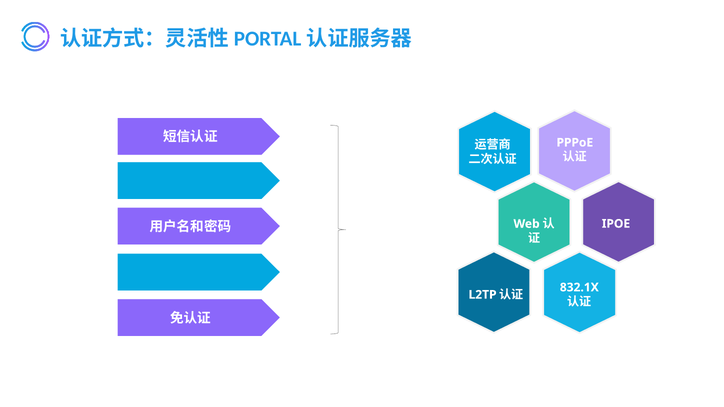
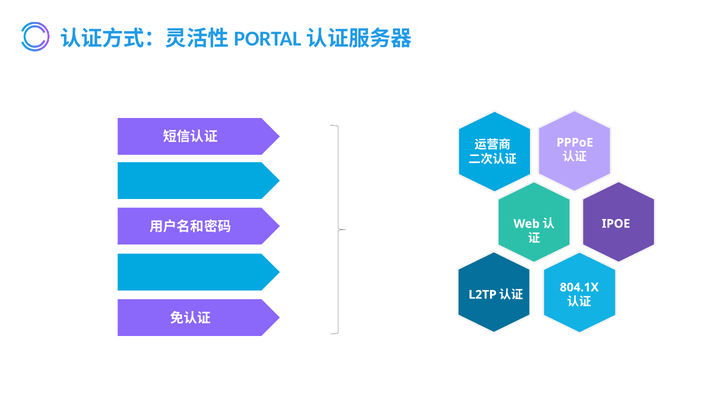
832.1X: 832.1X -> 804.1X
